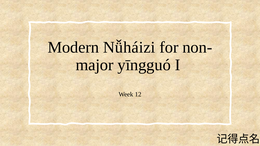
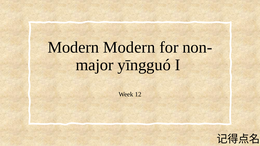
Modern Nǚháizi: Nǚháizi -> Modern
